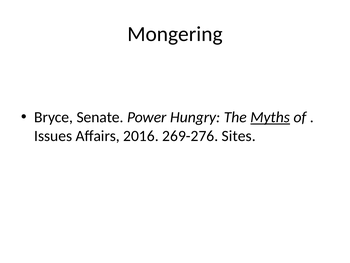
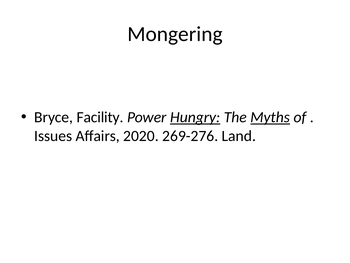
Senate: Senate -> Facility
Hungry underline: none -> present
2016: 2016 -> 2020
Sites: Sites -> Land
